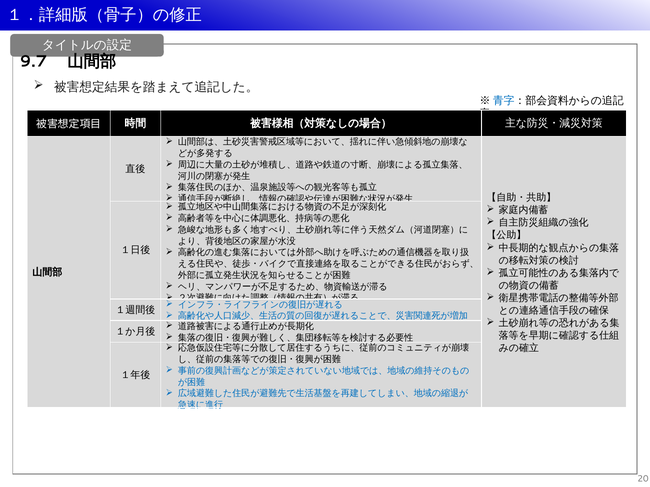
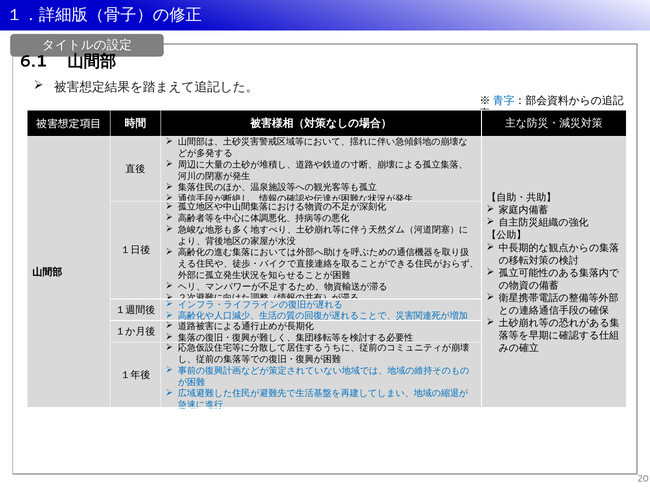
9.7: 9.7 -> 6.1
